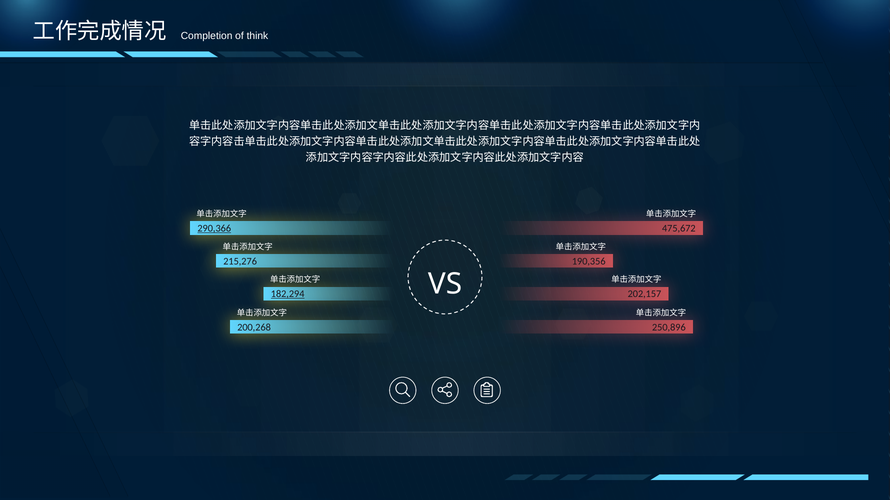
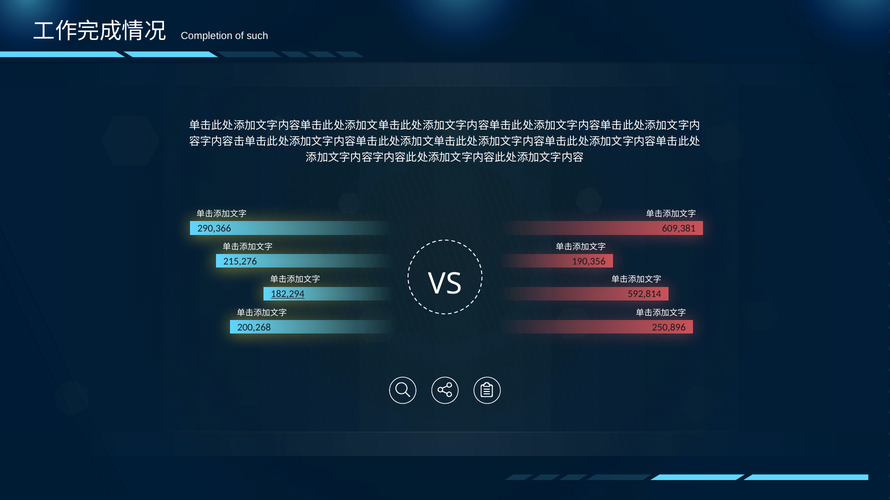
think: think -> such
290,366 underline: present -> none
475,672: 475,672 -> 609,381
202,157: 202,157 -> 592,814
